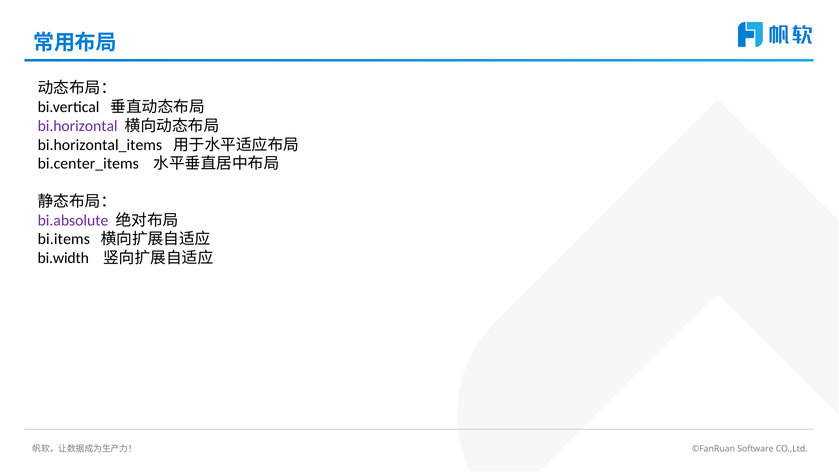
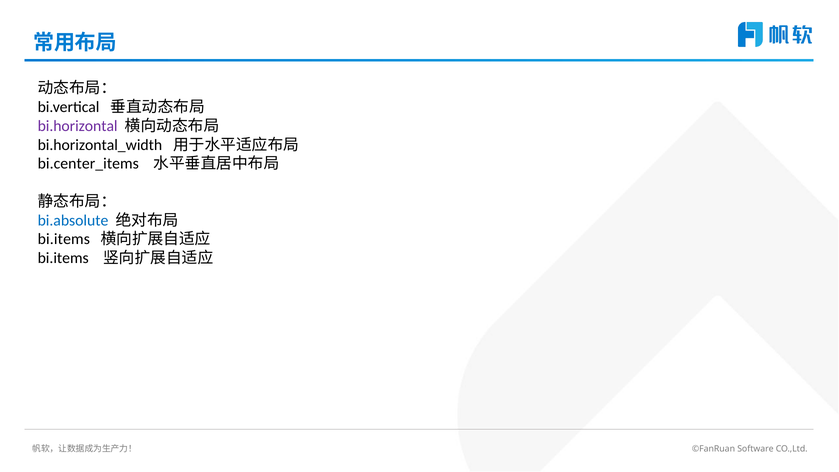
bi.horizontal_items: bi.horizontal_items -> bi.horizontal_width
bi.absolute colour: purple -> blue
bi.width at (63, 258): bi.width -> bi.items
